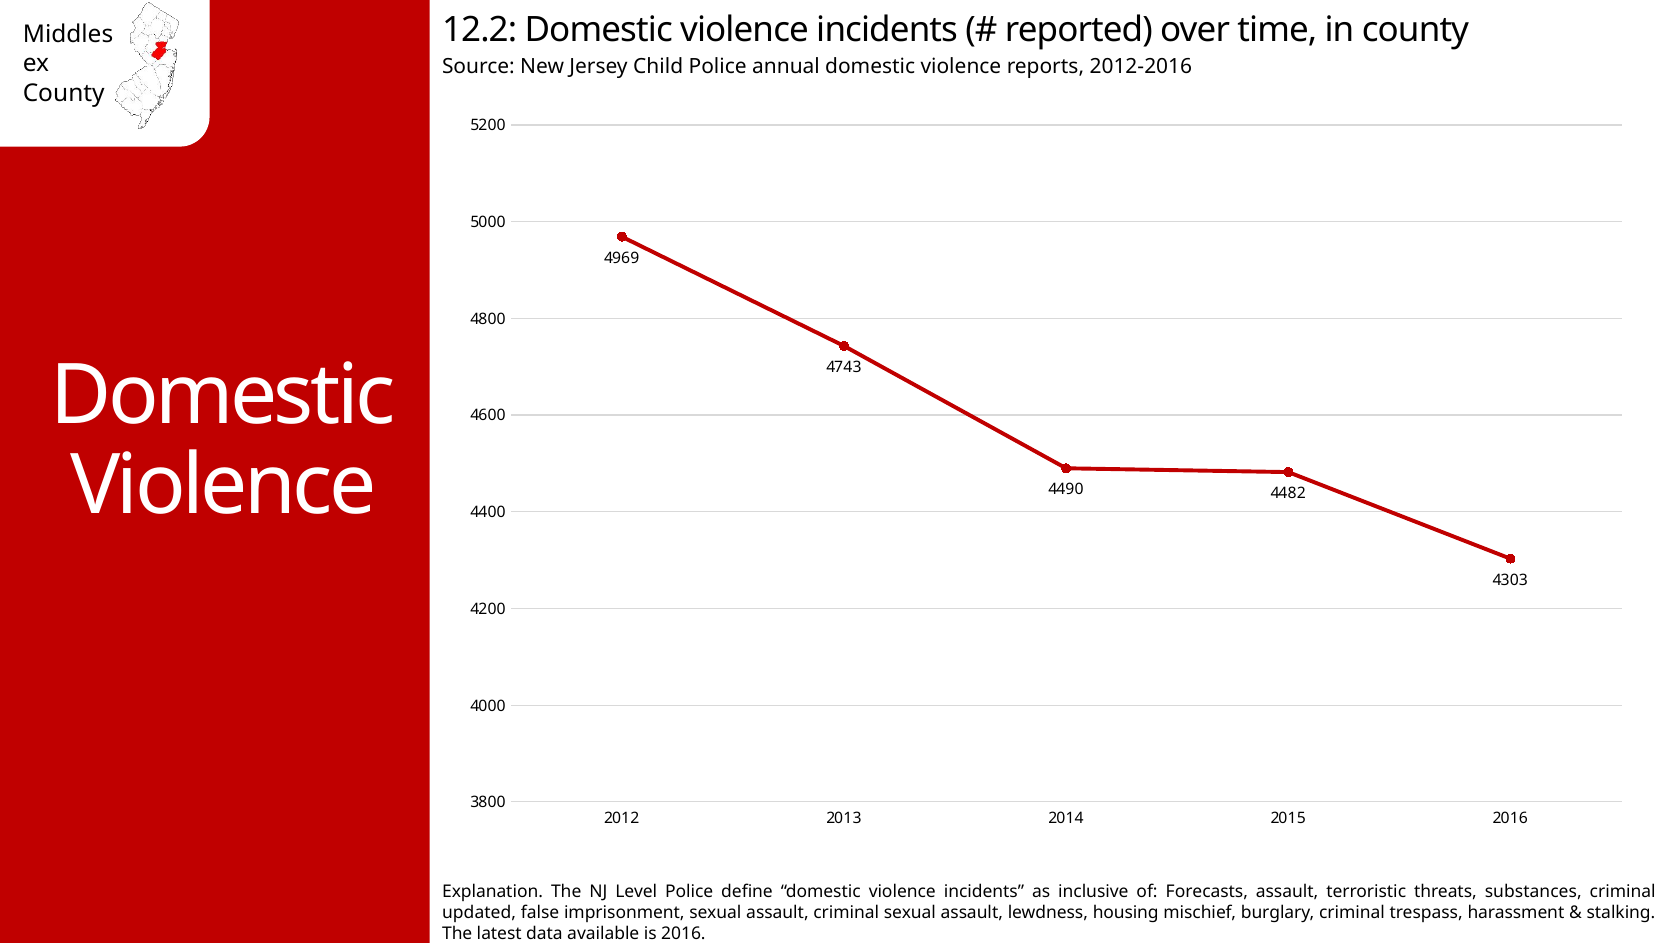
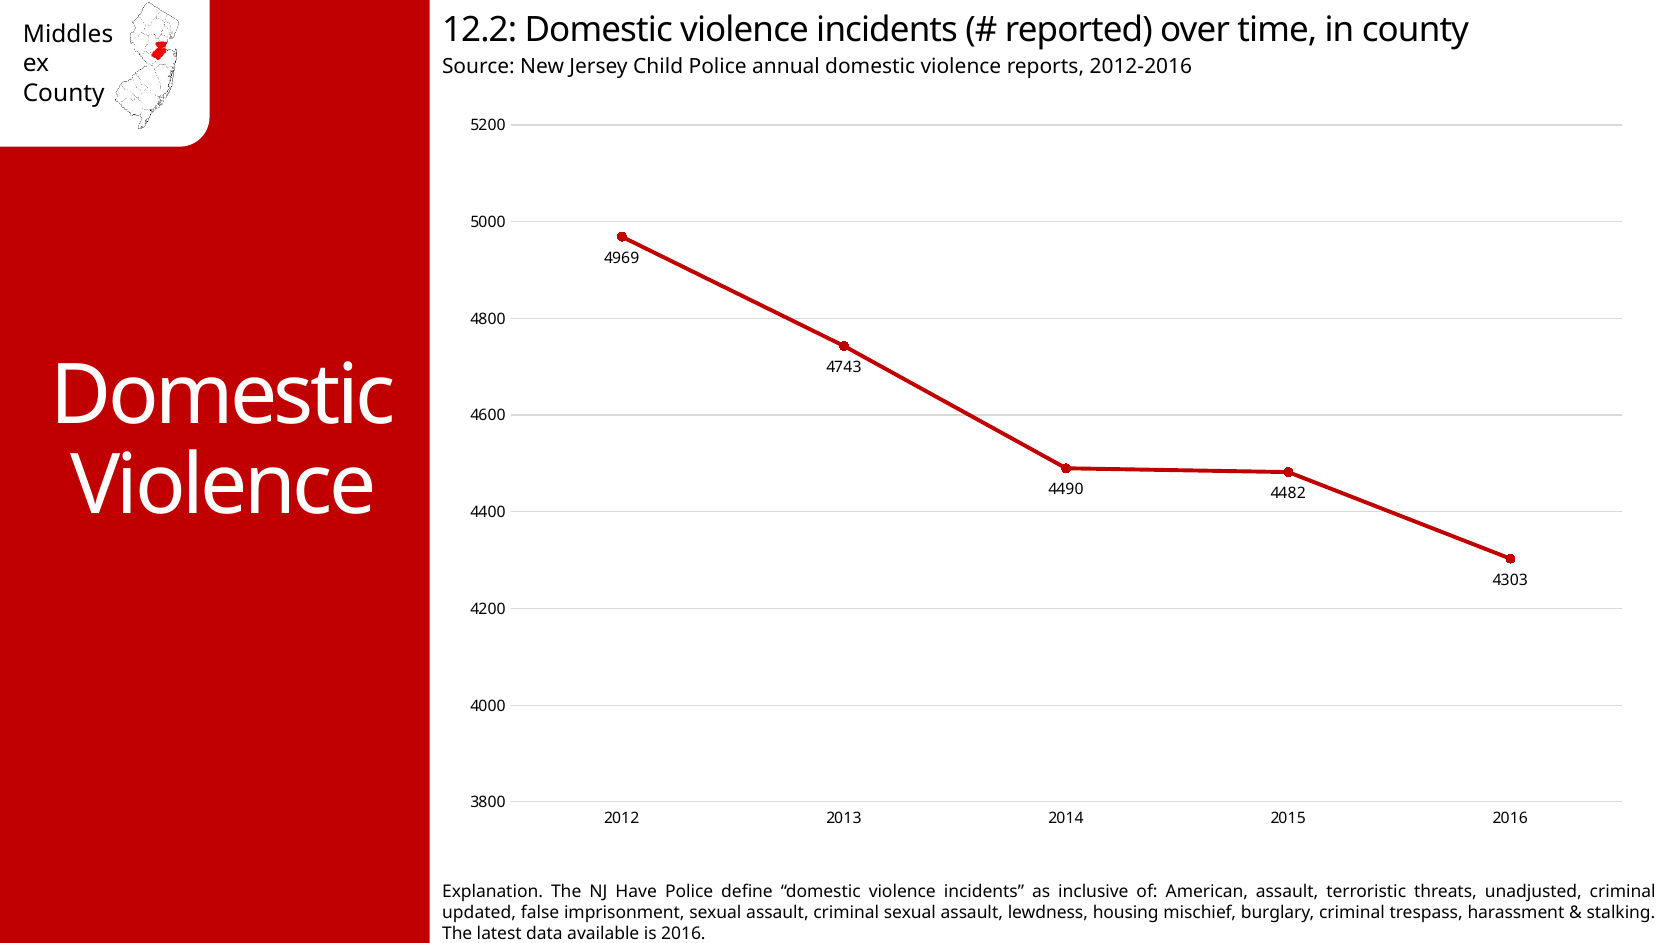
Level: Level -> Have
Forecasts: Forecasts -> American
substances: substances -> unadjusted
